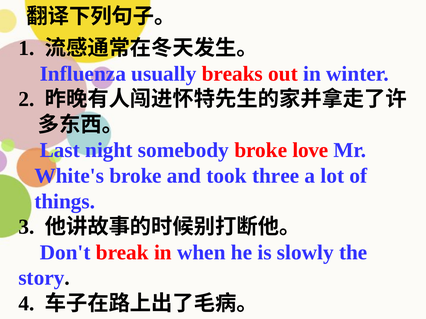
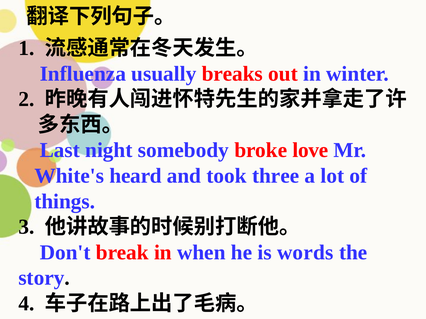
White's broke: broke -> heard
slowly: slowly -> words
